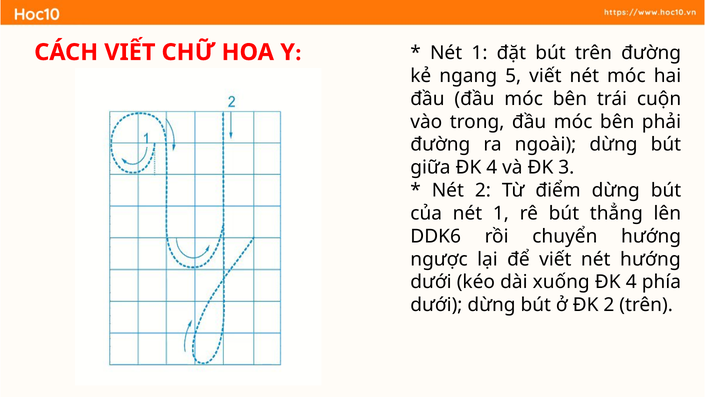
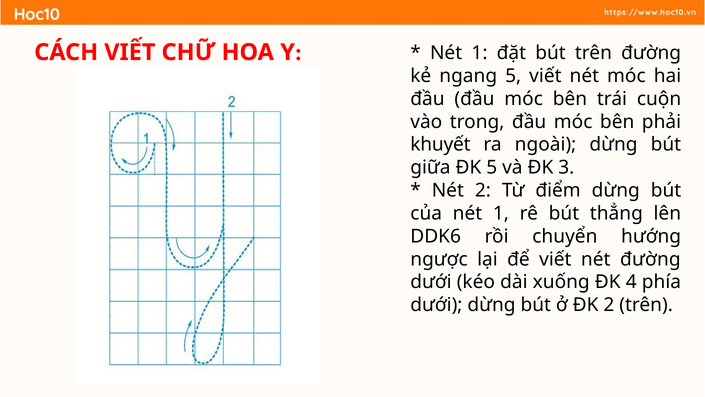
đường at (440, 144): đường -> khuyết
giữa ĐK 4: 4 -> 5
nét hướng: hướng -> đường
